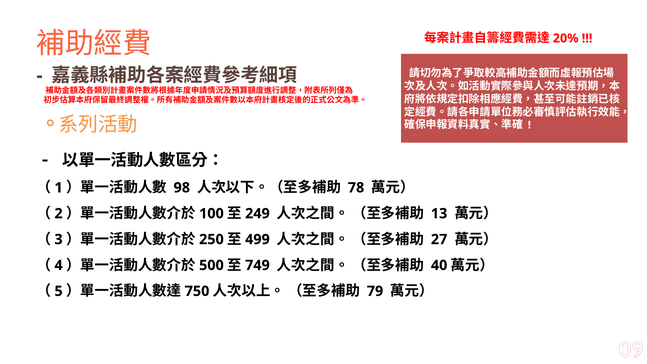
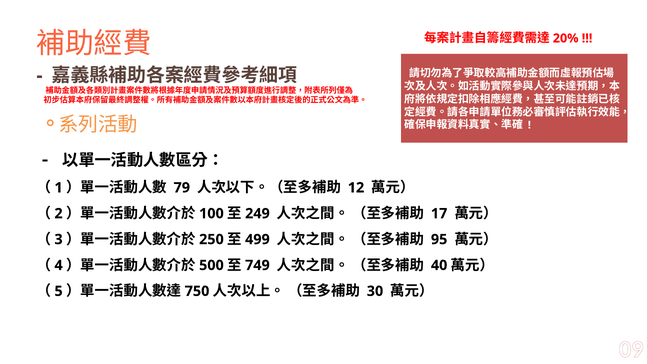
98: 98 -> 79
78: 78 -> 12
13: 13 -> 17
27: 27 -> 95
79: 79 -> 30
